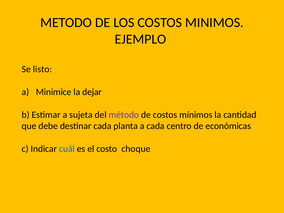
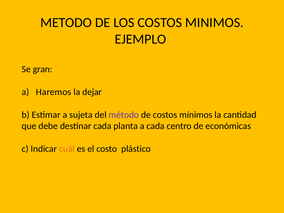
listo: listo -> gran
Minimice: Minimice -> Haremos
cuál colour: blue -> orange
choque: choque -> plástico
